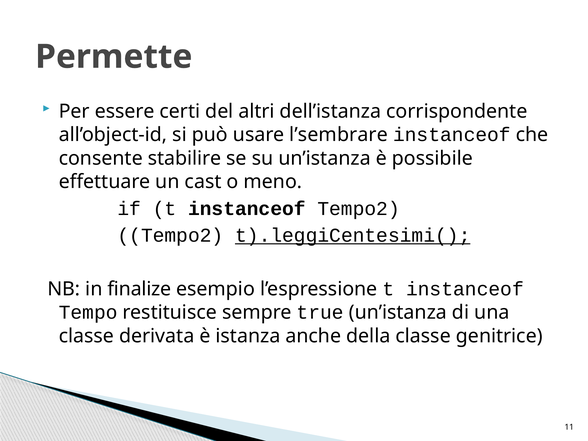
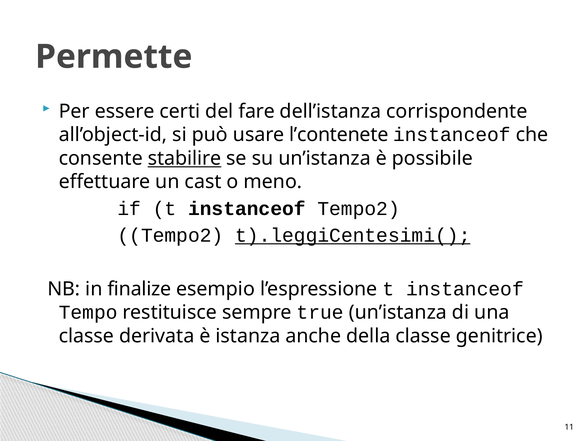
altri: altri -> fare
l’sembrare: l’sembrare -> l’contenete
stabilire underline: none -> present
